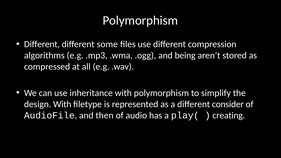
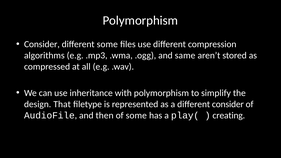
Different at (42, 44): Different -> Consider
being: being -> same
design With: With -> That
of audio: audio -> some
